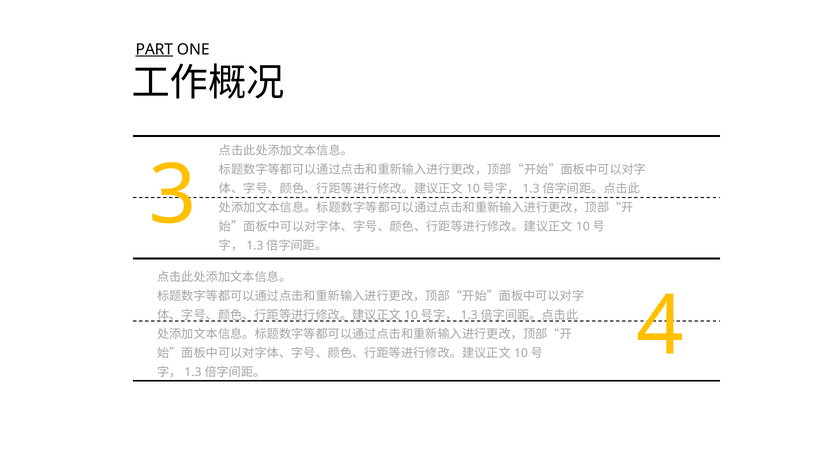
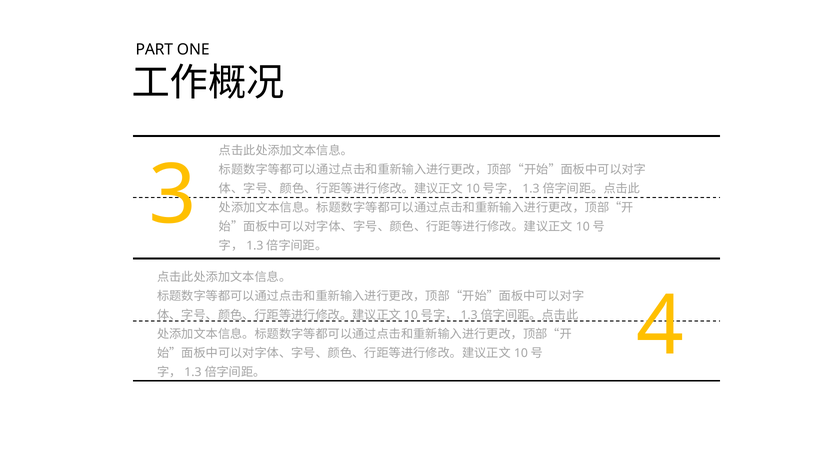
PART underline: present -> none
